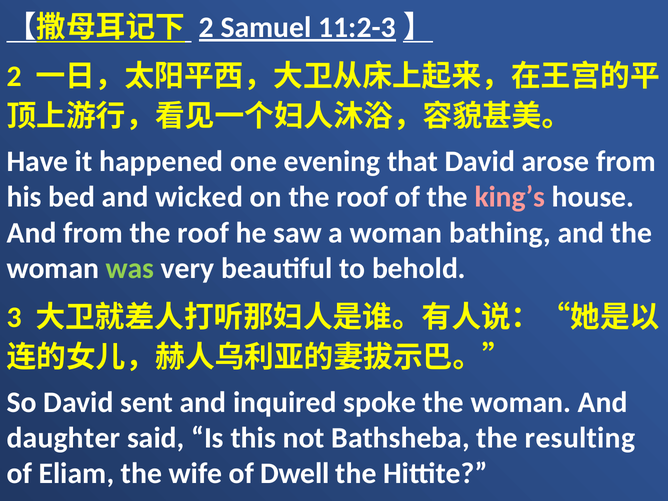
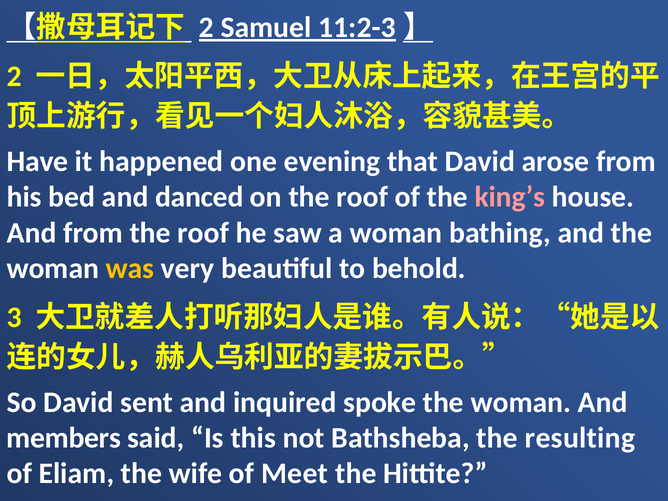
wicked: wicked -> danced
was colour: light green -> yellow
daughter: daughter -> members
Dwell: Dwell -> Meet
